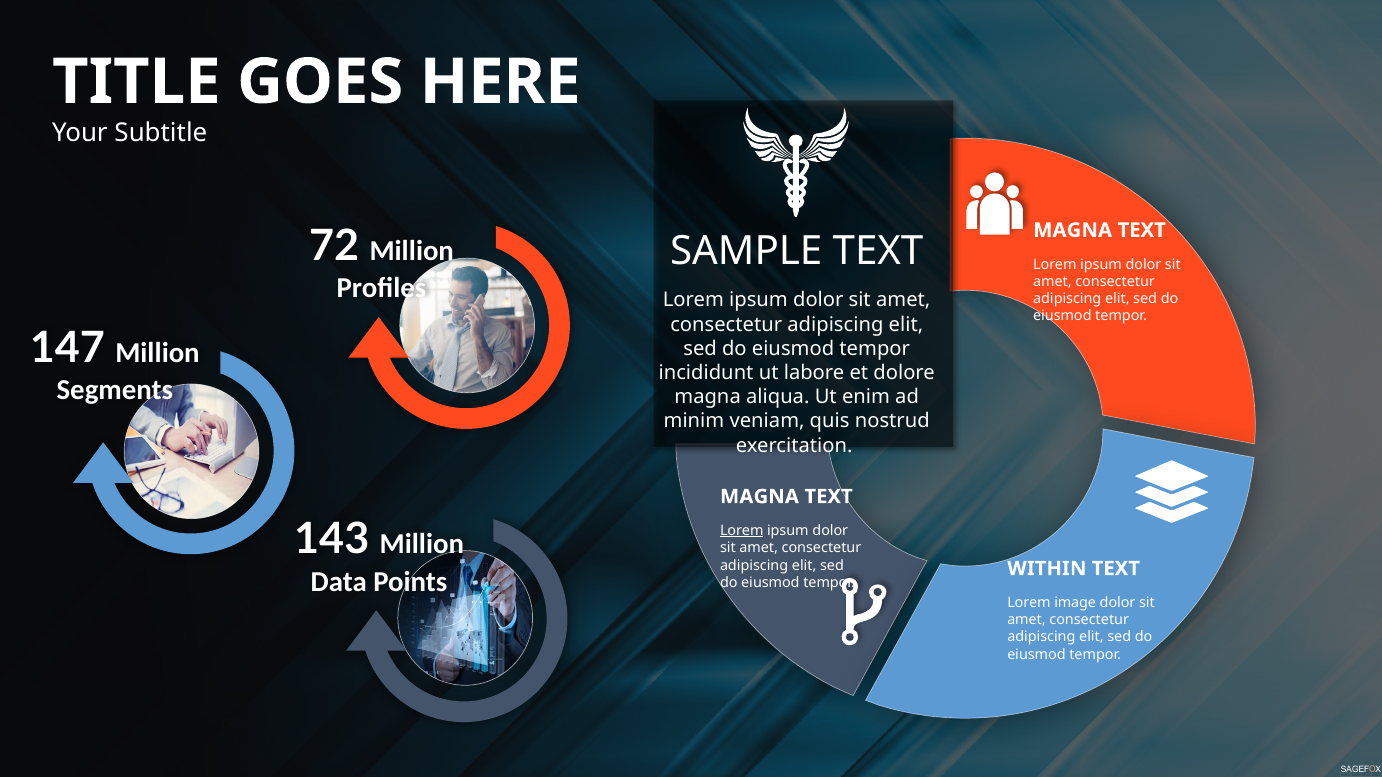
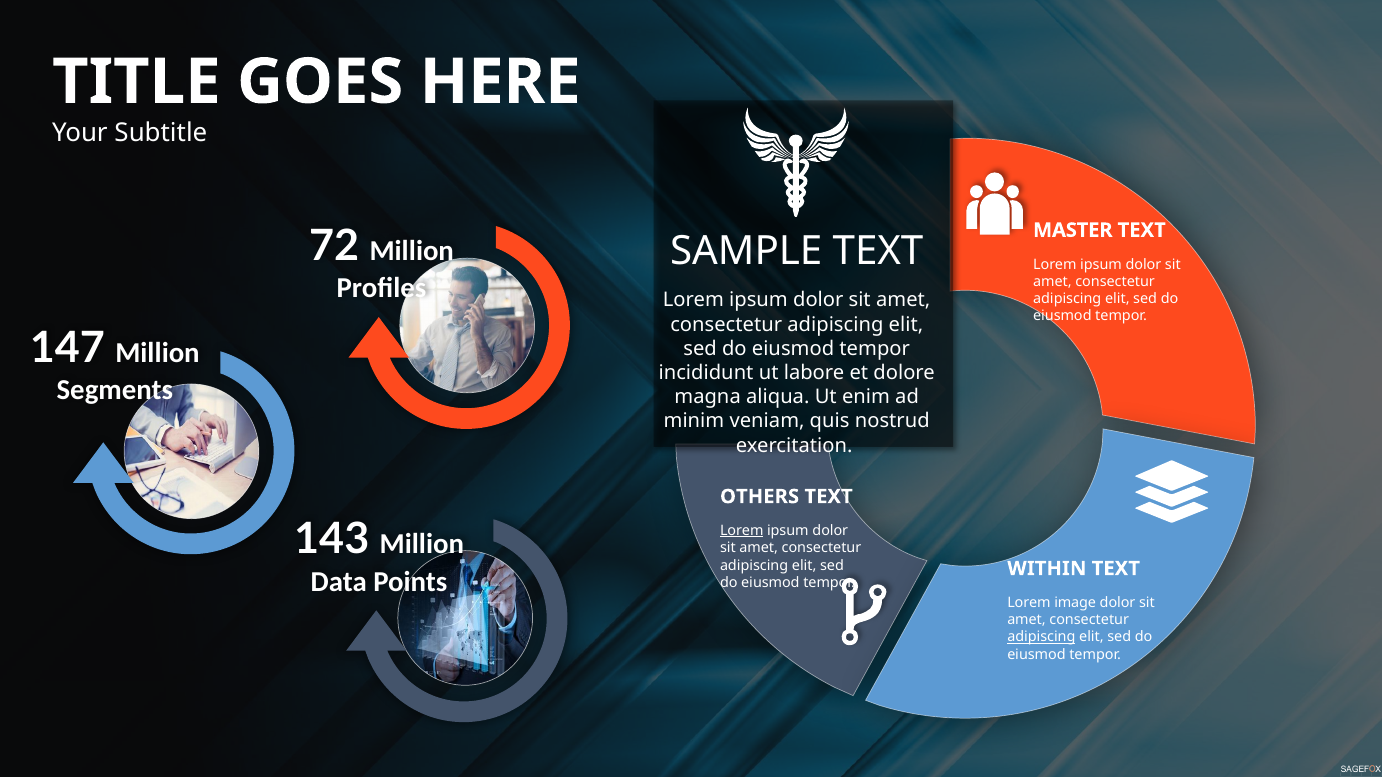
MAGNA at (1073, 230): MAGNA -> MASTER
MAGNA at (760, 497): MAGNA -> OTHERS
adipiscing at (1041, 638) underline: none -> present
